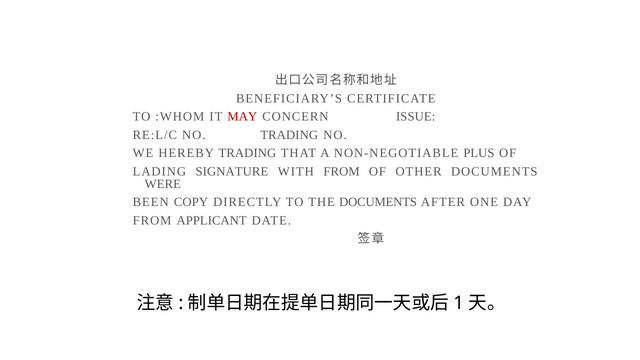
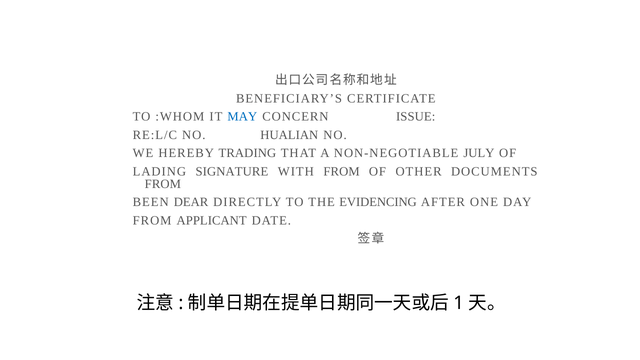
MAY colour: red -> blue
NO TRADING: TRADING -> HUALIAN
PLUS: PLUS -> JULY
WERE at (163, 184): WERE -> FROM
COPY: COPY -> DEAR
THE DOCUMENTS: DOCUMENTS -> EVIDENCING
